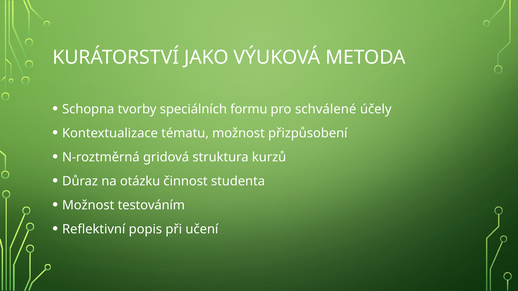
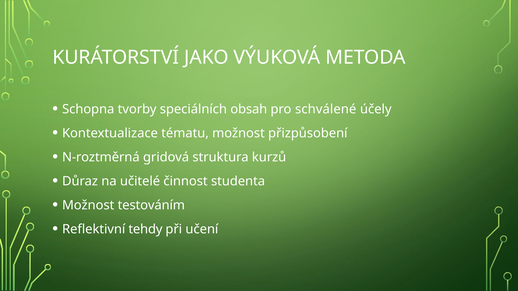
formu: formu -> obsah
otázku: otázku -> učitelé
popis: popis -> tehdy
